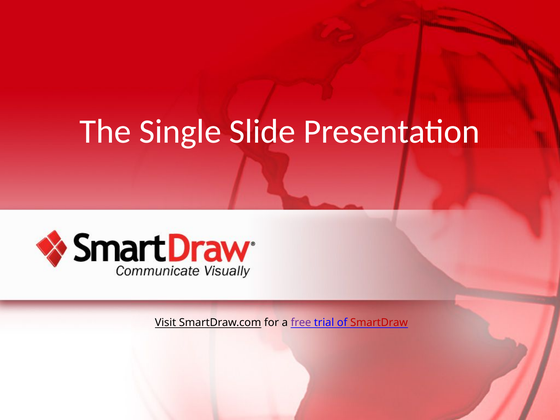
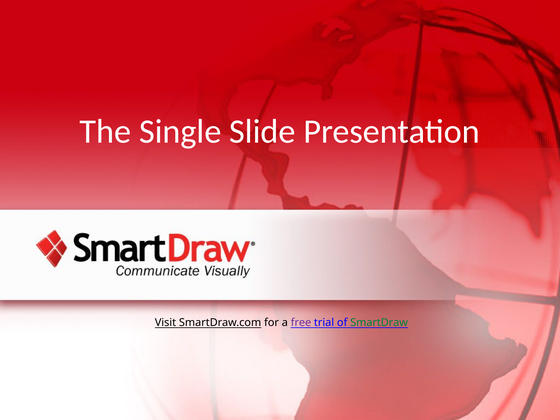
SmartDraw colour: red -> green
